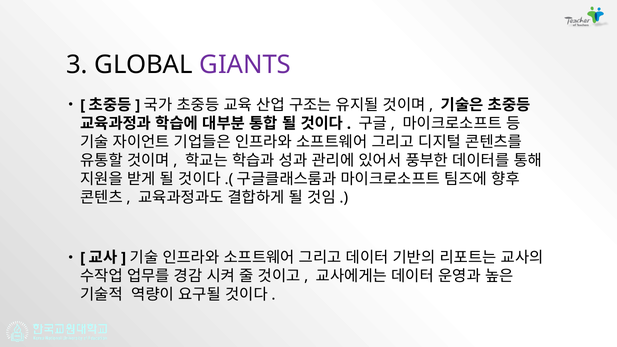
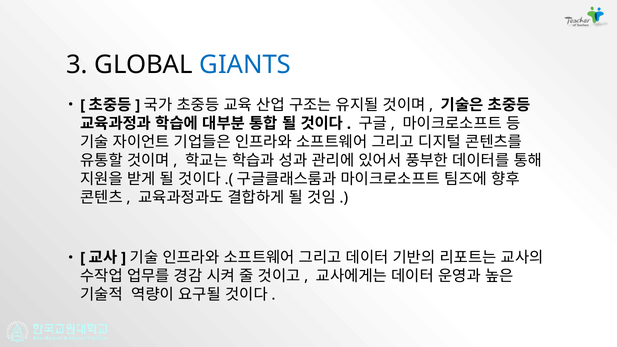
GIANTS colour: purple -> blue
